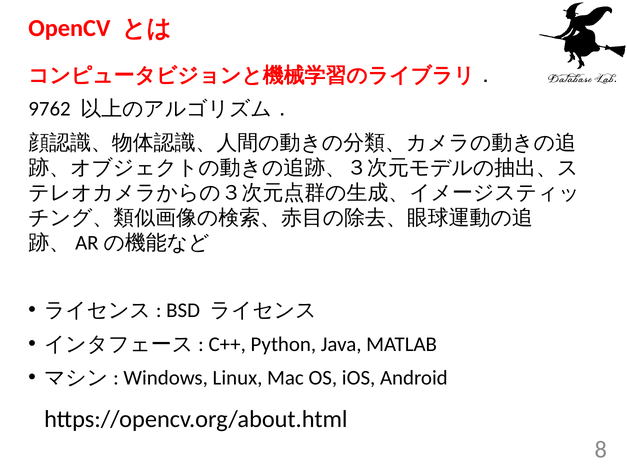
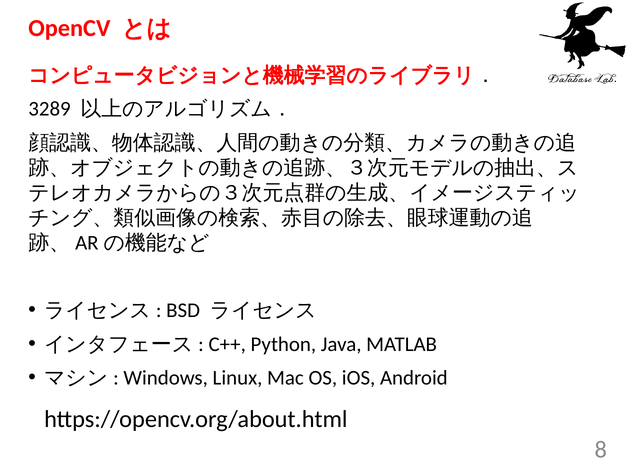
9762: 9762 -> 3289
